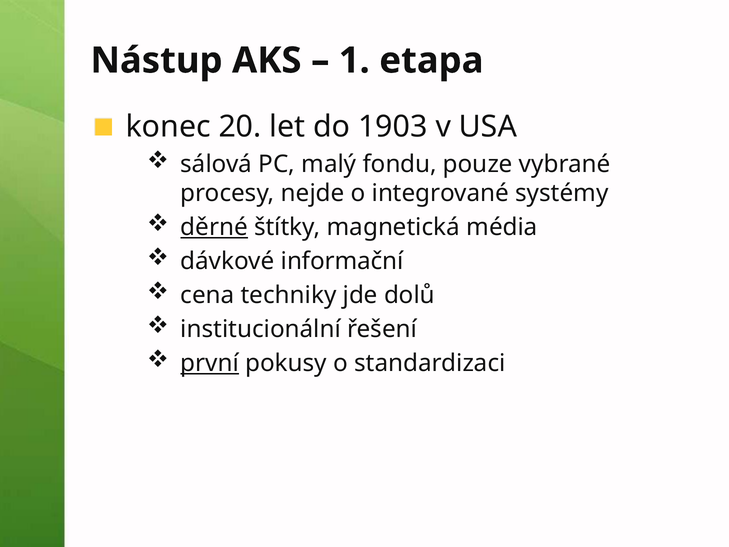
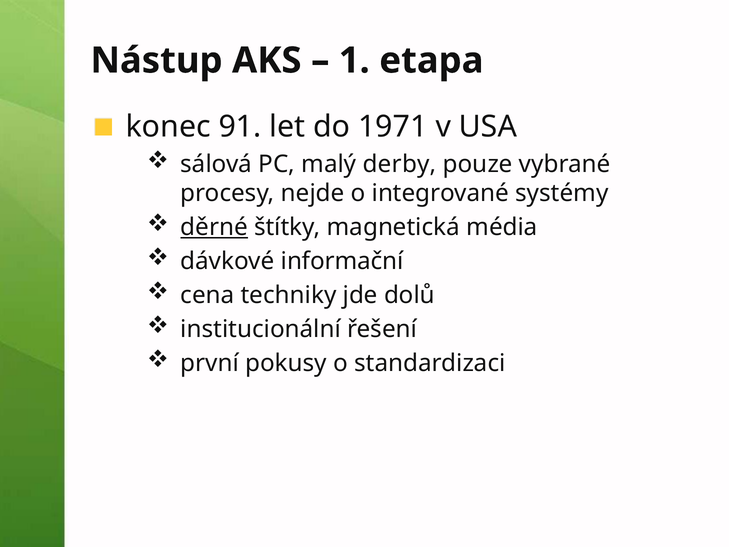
20: 20 -> 91
1903: 1903 -> 1971
fondu: fondu -> derby
první underline: present -> none
